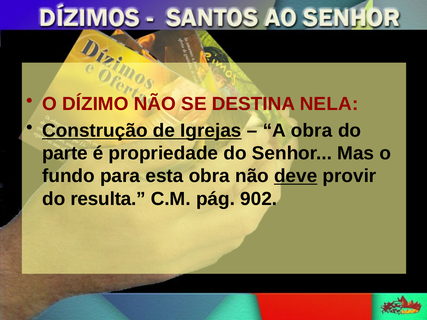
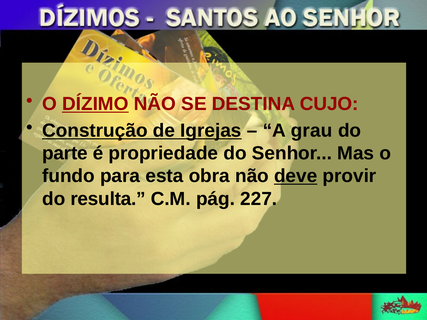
DÍZIMO underline: none -> present
NELA: NELA -> CUJO
A obra: obra -> grau
902: 902 -> 227
